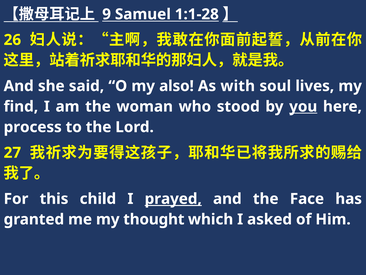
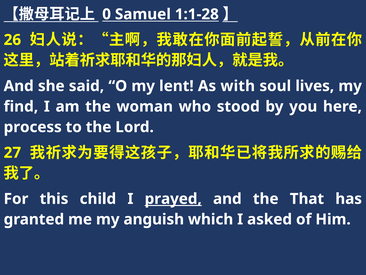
9: 9 -> 0
also: also -> lent
you underline: present -> none
Face: Face -> That
thought: thought -> anguish
